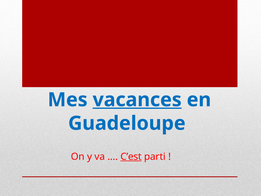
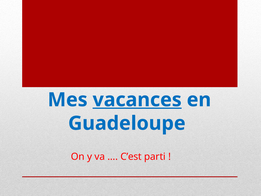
C’est underline: present -> none
